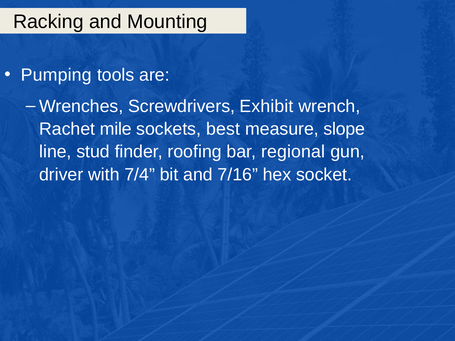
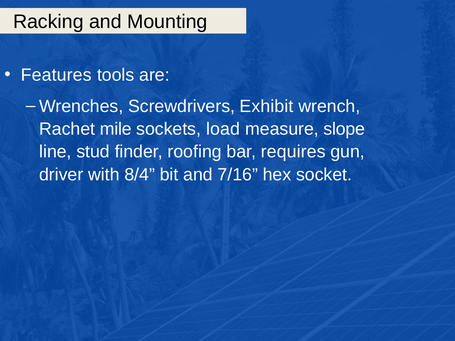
Pumping: Pumping -> Features
best: best -> load
regional: regional -> requires
7/4: 7/4 -> 8/4
